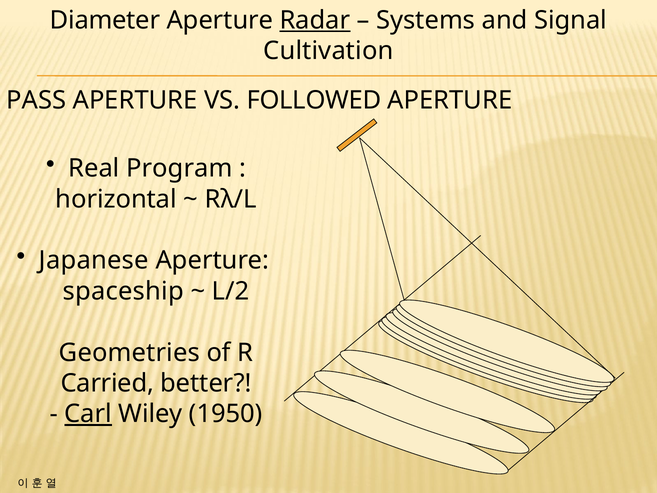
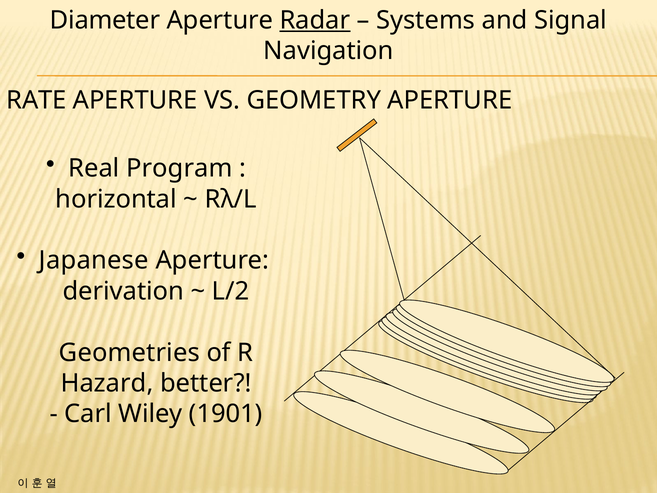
Cultivation: Cultivation -> Navigation
PASS: PASS -> RATE
FOLLOWED: FOLLOWED -> GEOMETRY
spaceship: spaceship -> derivation
Carried: Carried -> Hazard
Carl underline: present -> none
1950: 1950 -> 1901
